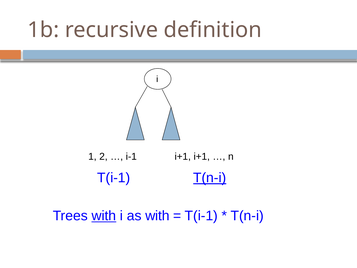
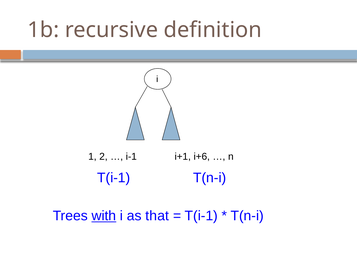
i+1 i+1: i+1 -> i+6
T(n-i at (210, 178) underline: present -> none
as with: with -> that
